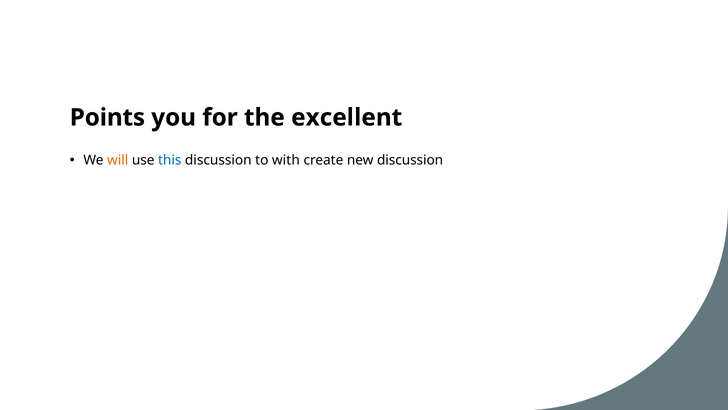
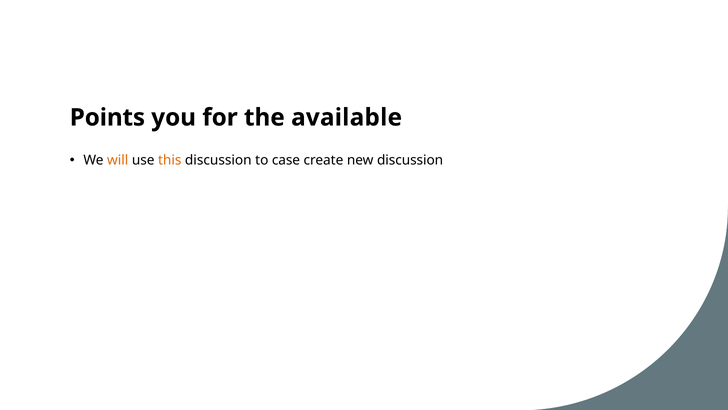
excellent: excellent -> available
this colour: blue -> orange
with: with -> case
